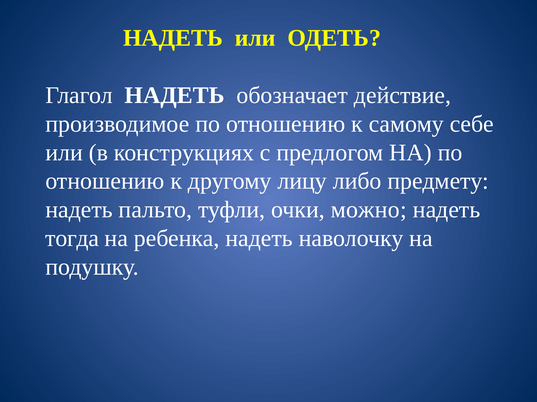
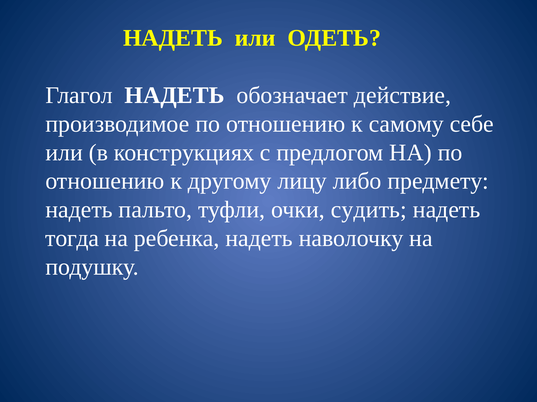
можно: можно -> судить
